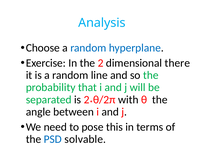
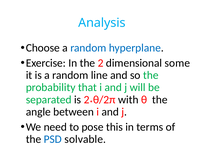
there: there -> some
